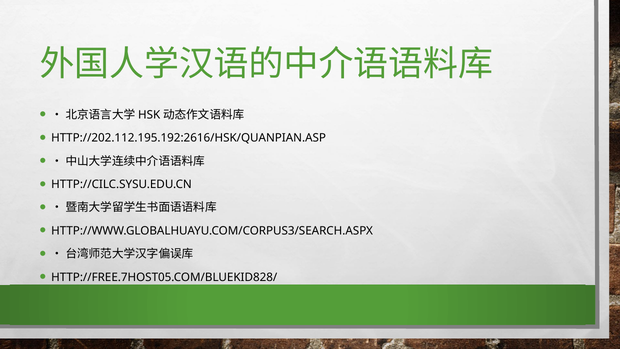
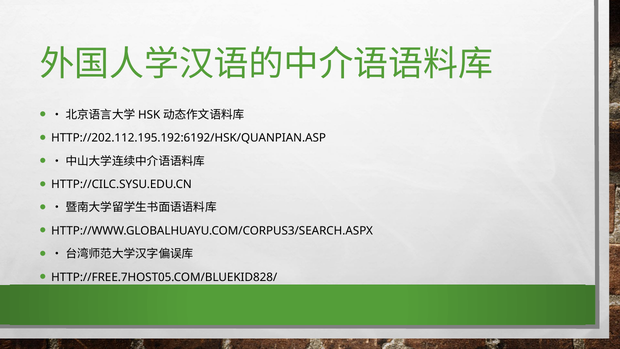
HTTP://202.112.195.192:2616/HSK/QUANPIAN.ASP: HTTP://202.112.195.192:2616/HSK/QUANPIAN.ASP -> HTTP://202.112.195.192:6192/HSK/QUANPIAN.ASP
